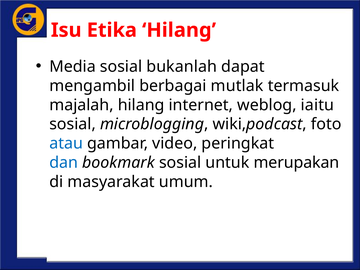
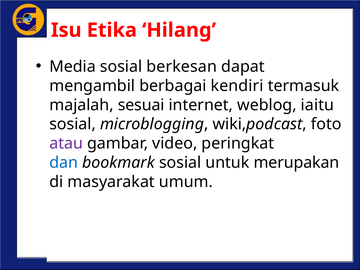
bukanlah: bukanlah -> berkesan
mutlak: mutlak -> kendiri
majalah hilang: hilang -> sesuai
atau colour: blue -> purple
